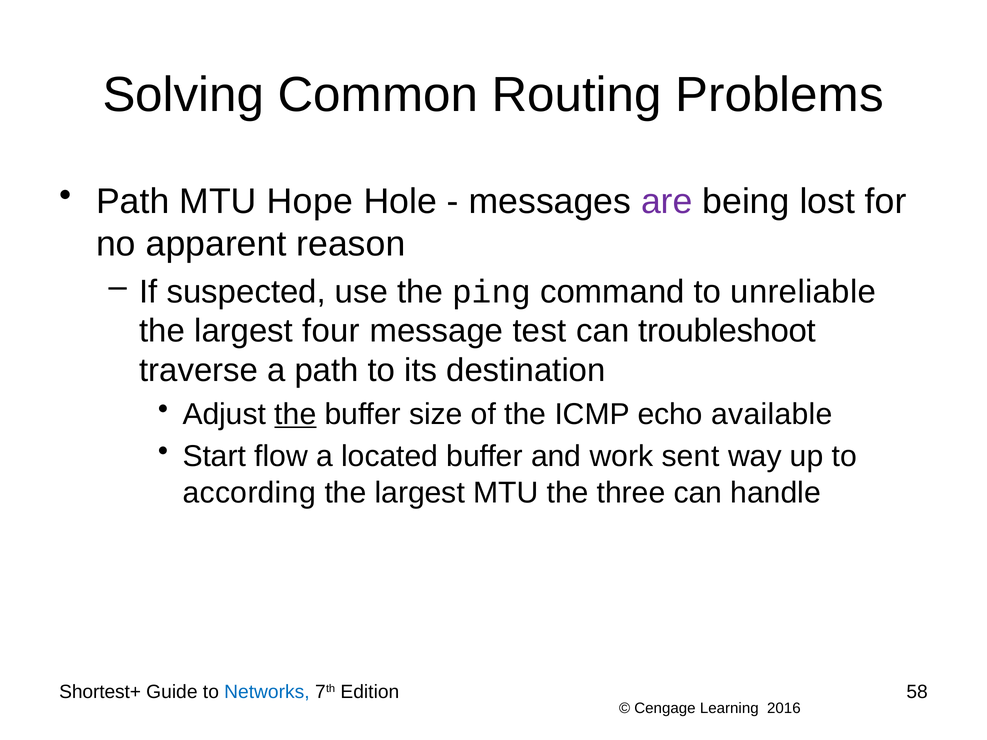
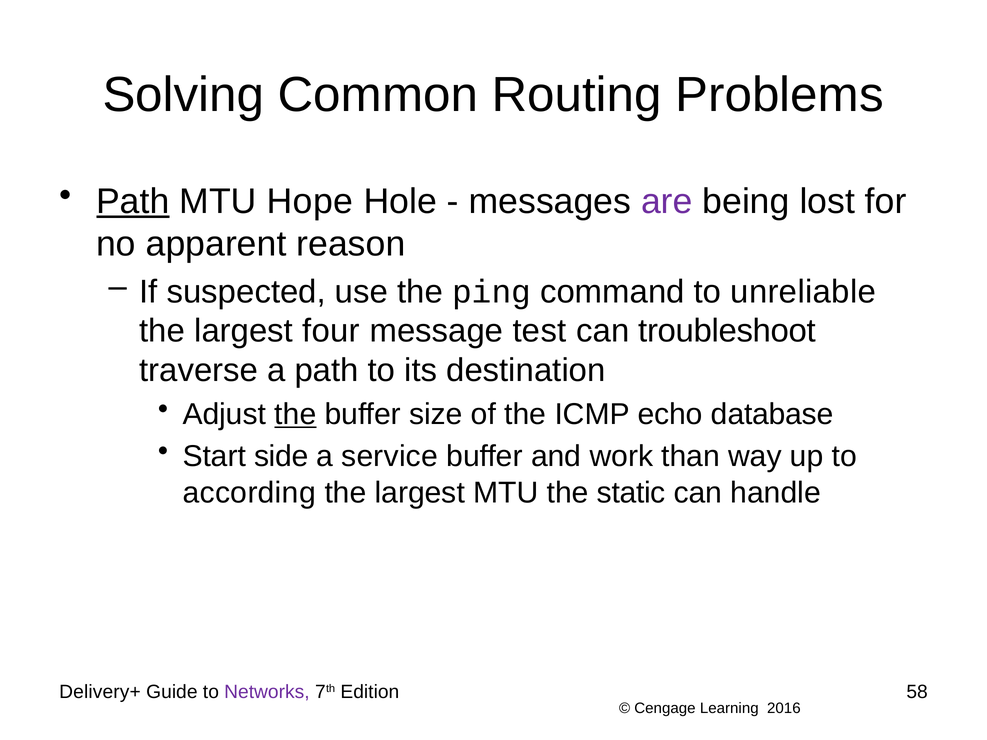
Path at (133, 202) underline: none -> present
available: available -> database
flow: flow -> side
located: located -> service
sent: sent -> than
three: three -> static
Shortest+: Shortest+ -> Delivery+
Networks colour: blue -> purple
